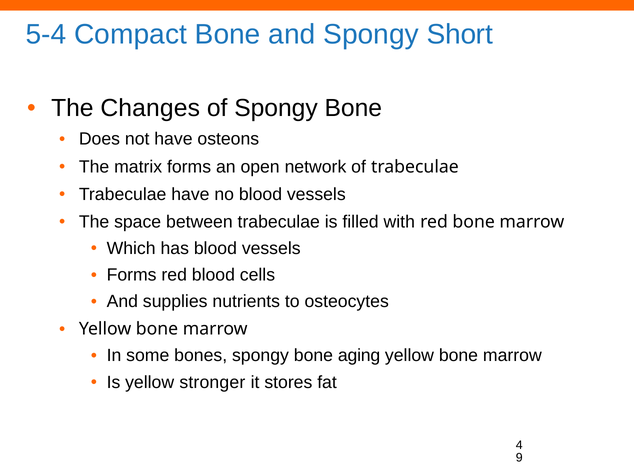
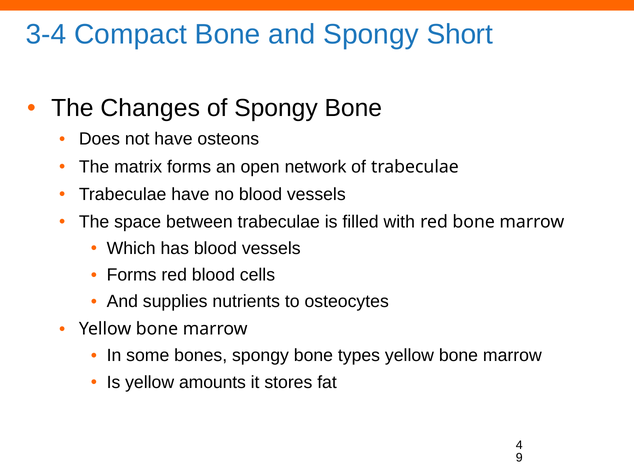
5-4: 5-4 -> 3-4
aging: aging -> types
stronger: stronger -> amounts
